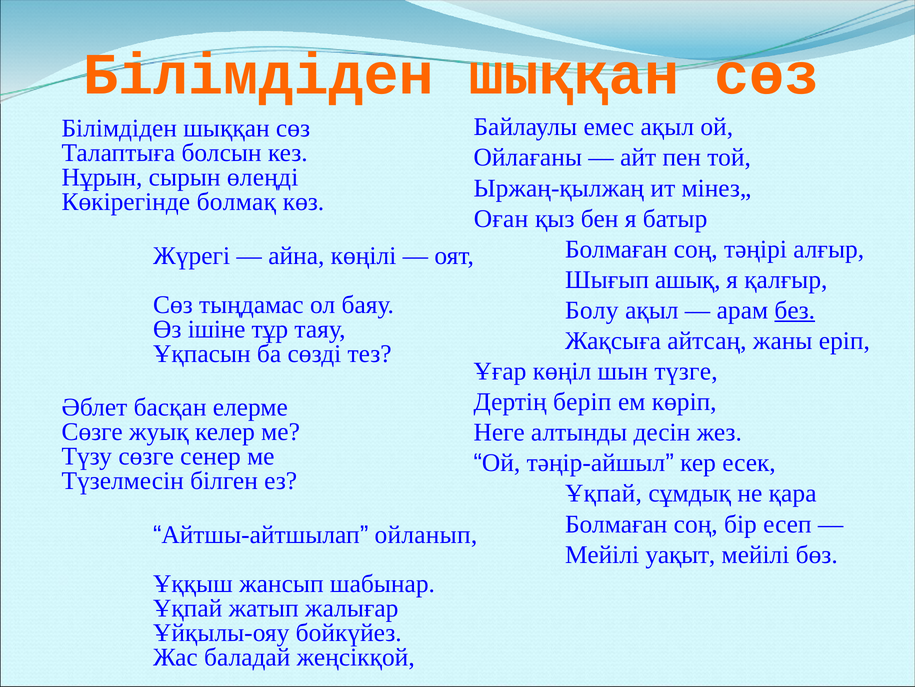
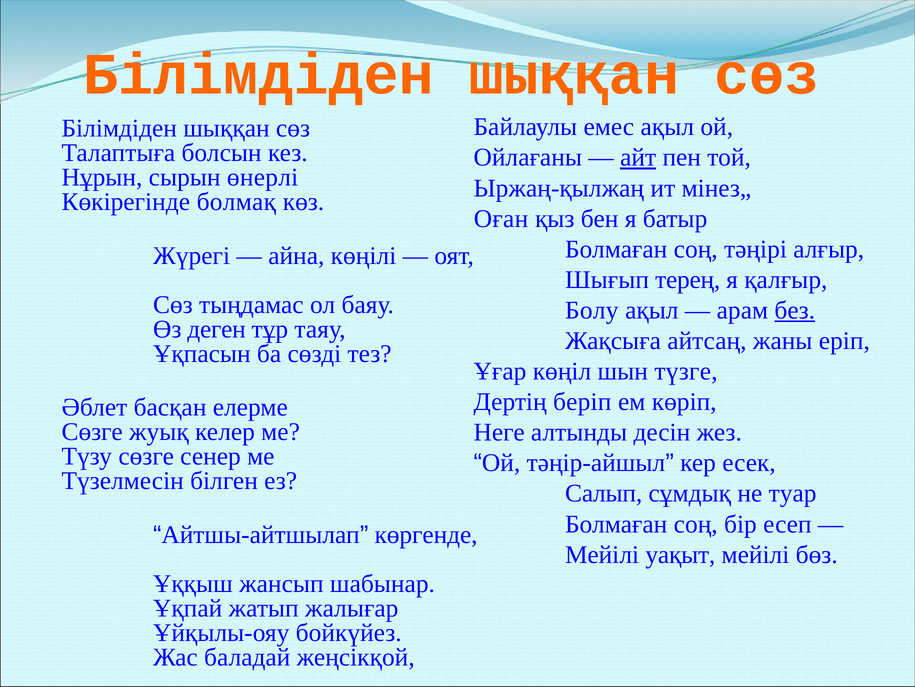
айт underline: none -> present
өлеңді: өлеңді -> өнерлі
ашық: ашық -> терең
ішіне: ішіне -> деген
Ұқпай at (604, 493): Ұқпай -> Салып
қара: қара -> туар
ойланып: ойланып -> көргенде
